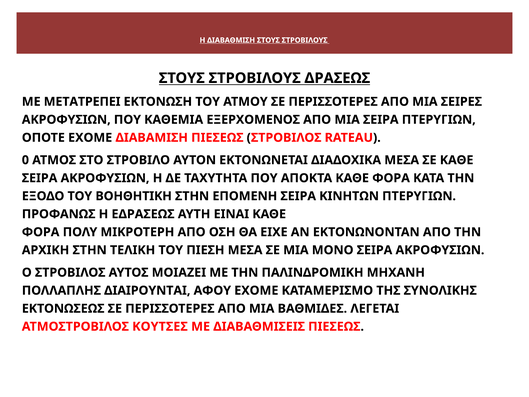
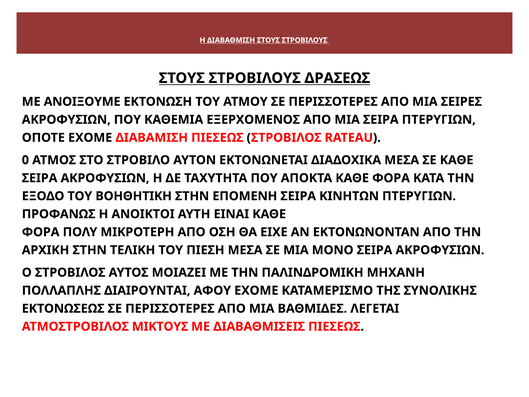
ΜΕΤΑΤΡΕΠΕΙ: ΜΕΤΑΤΡΕΠΕΙ -> ΑΝΟΙΞΟΥΜΕ
ΕΔΡΑΣΕΩΣ: ΕΔΡΑΣΕΩΣ -> ΑΝΟΙΚΤΟΙ
ΚΟΥΤΣΕΣ: ΚΟΥΤΣΕΣ -> ΜΙΚΤΟΥΣ
